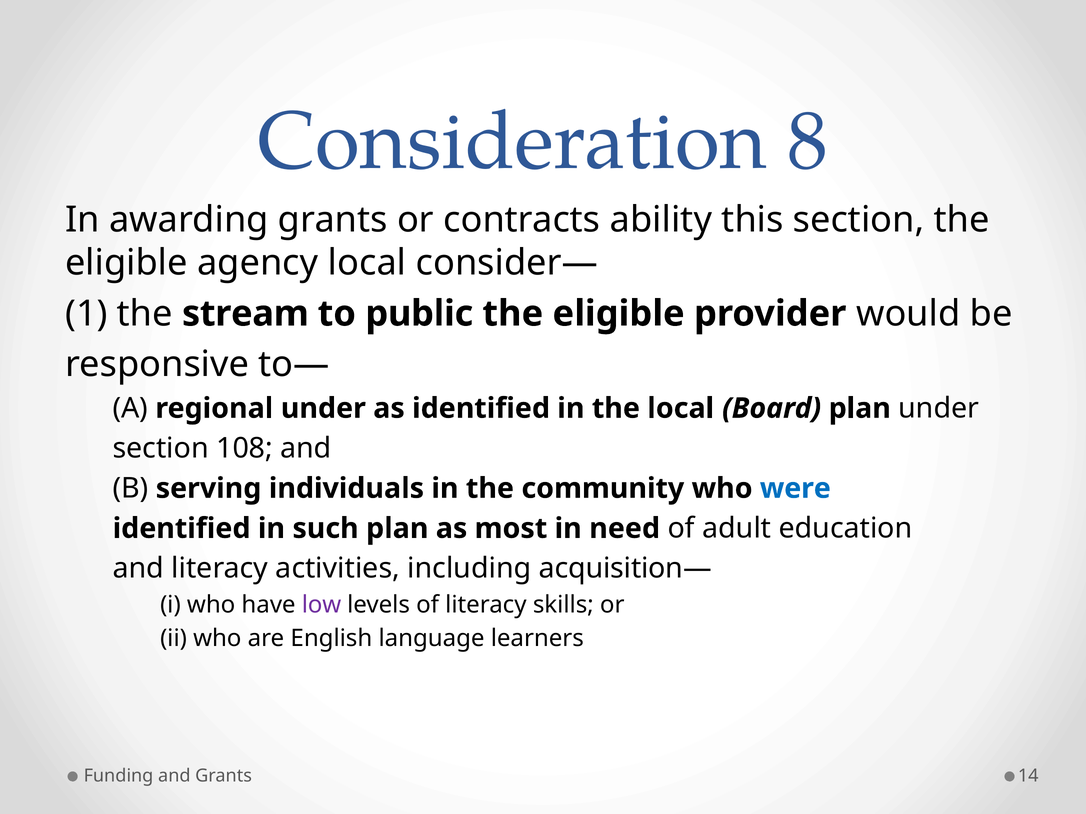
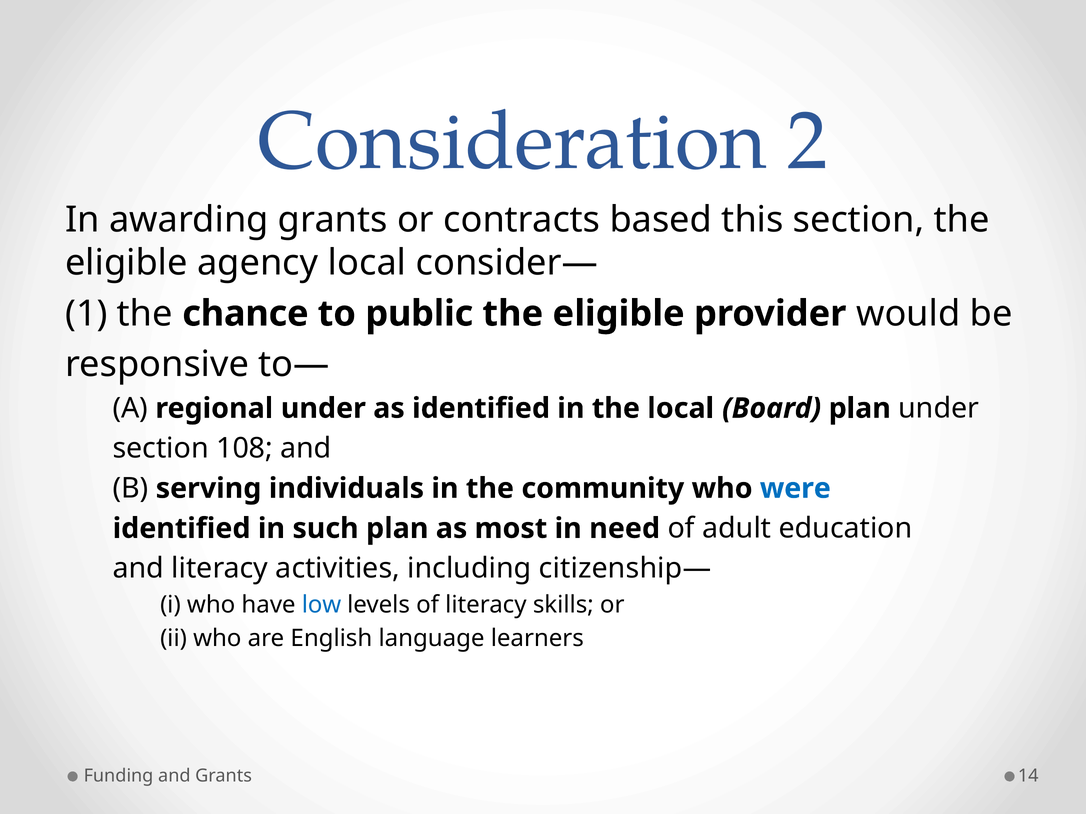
8: 8 -> 2
ability: ability -> based
stream: stream -> chance
acquisition—: acquisition— -> citizenship—
low colour: purple -> blue
